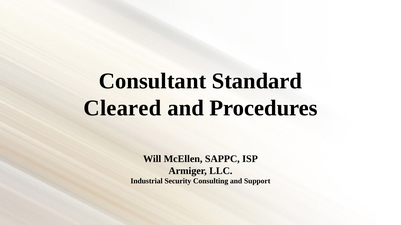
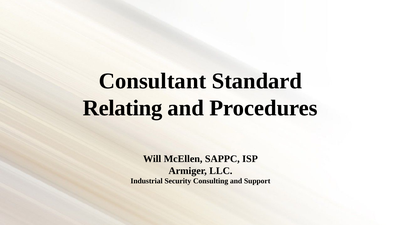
Cleared: Cleared -> Relating
